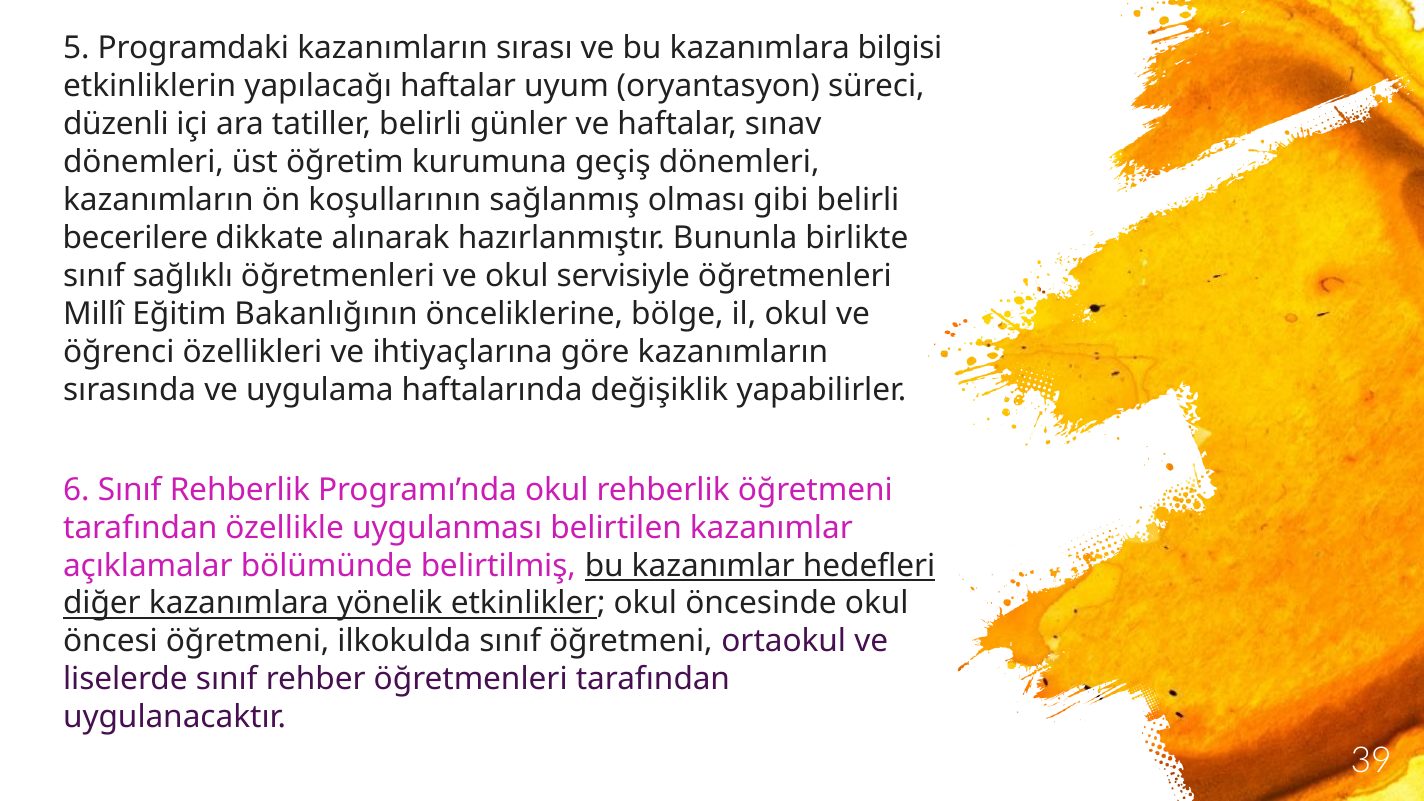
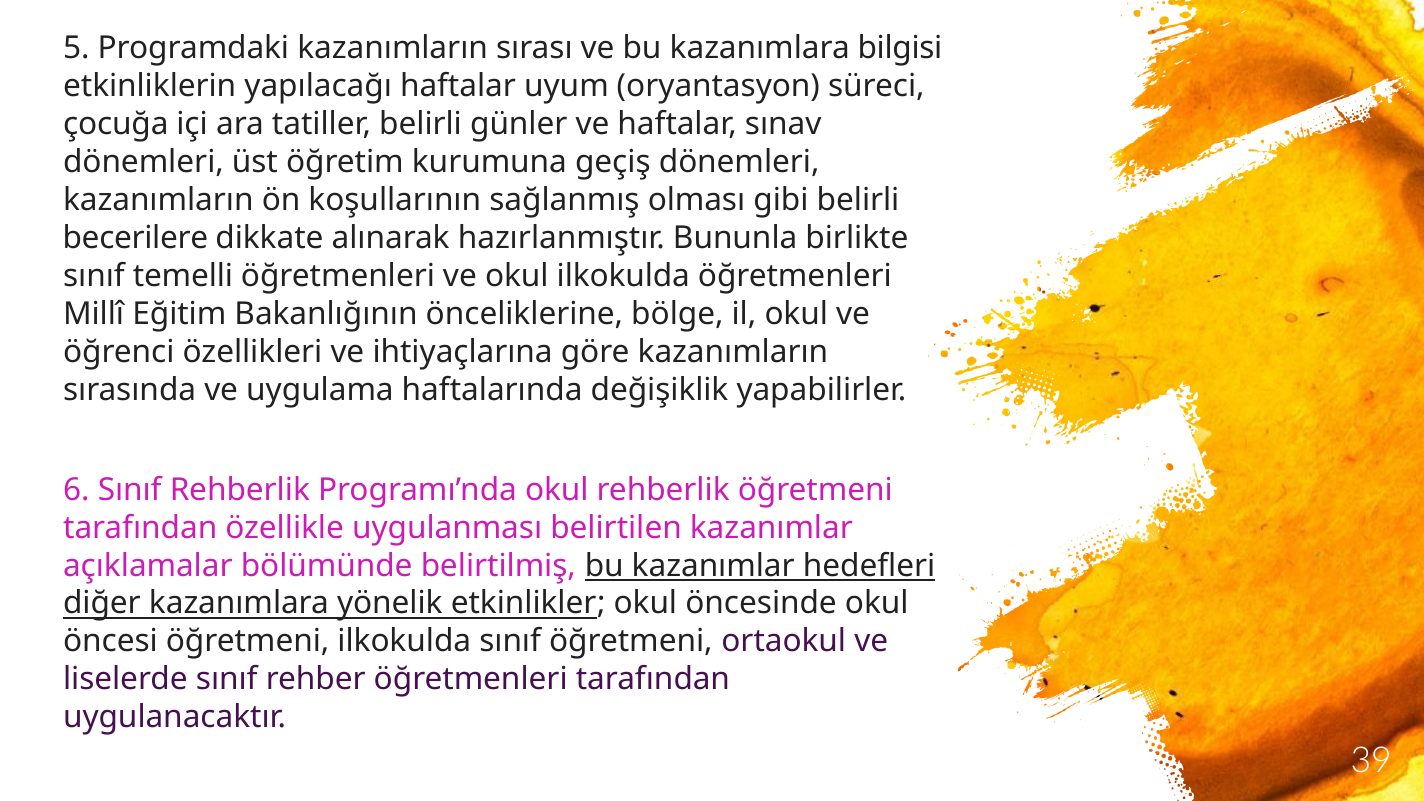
düzenli: düzenli -> çocuğa
sağlıklı: sağlıklı -> temelli
okul servisiyle: servisiyle -> ilkokulda
